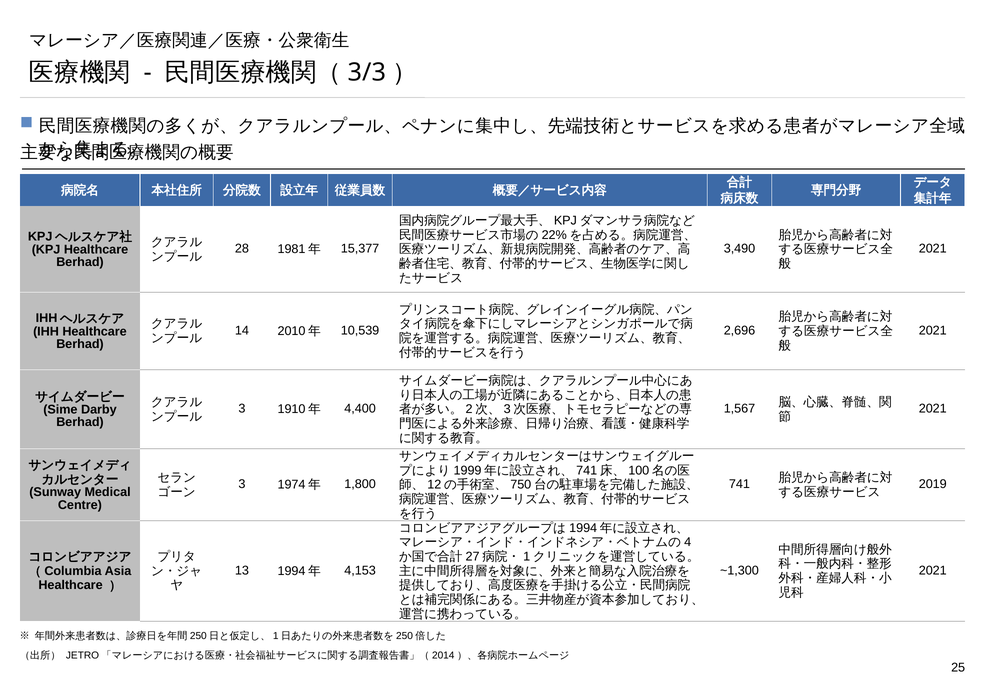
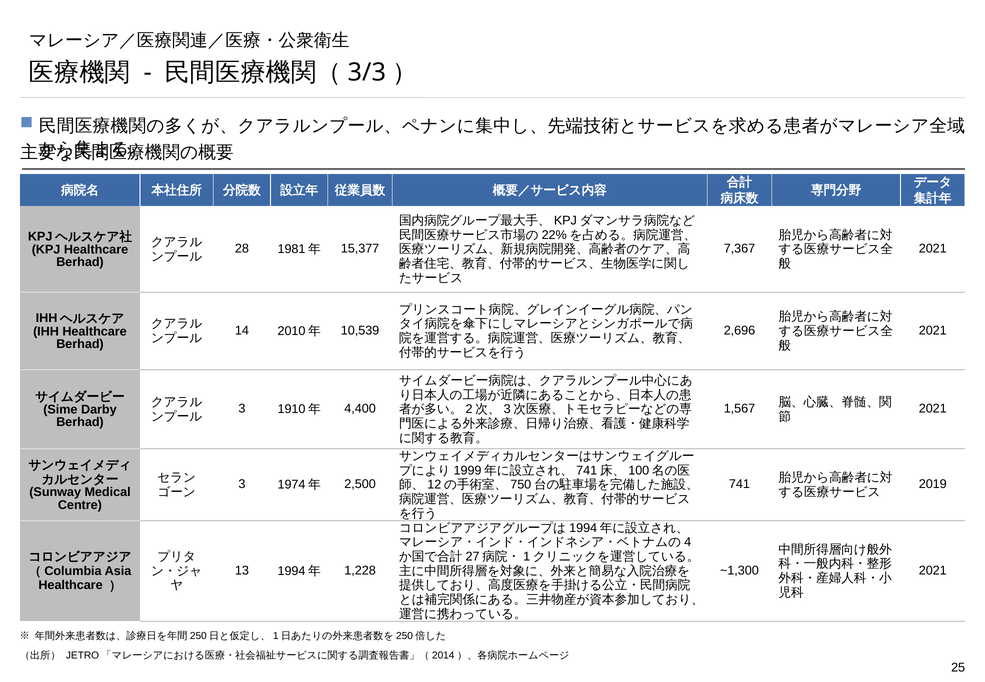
3,490: 3,490 -> 7,367
1,800: 1,800 -> 2,500
4,153: 4,153 -> 1,228
